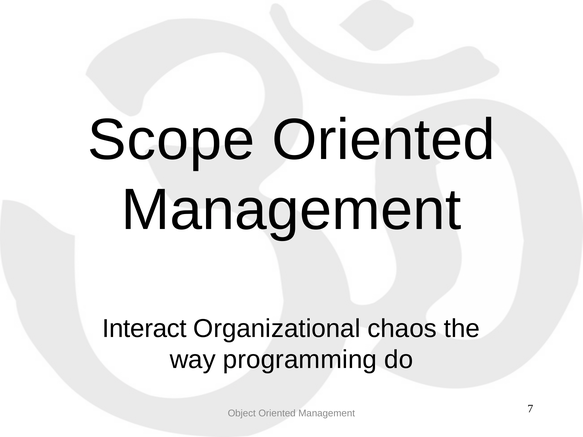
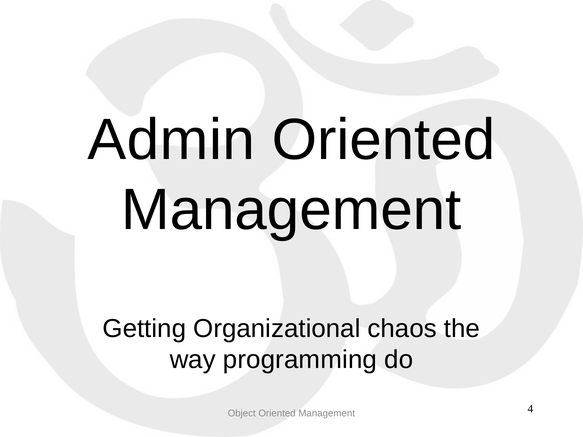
Scope: Scope -> Admin
Interact: Interact -> Getting
7: 7 -> 4
